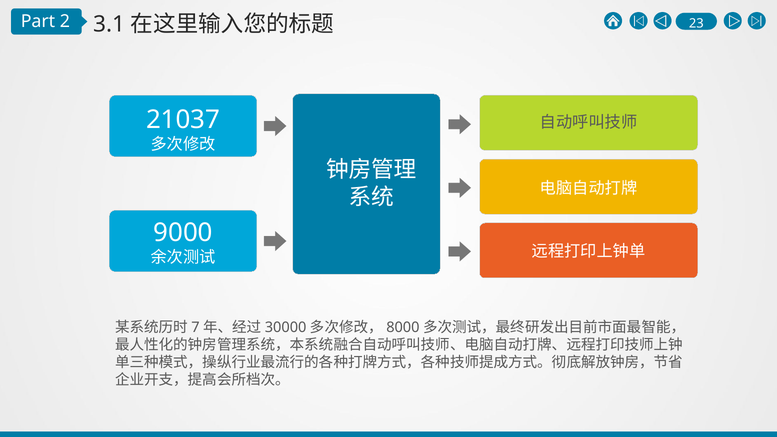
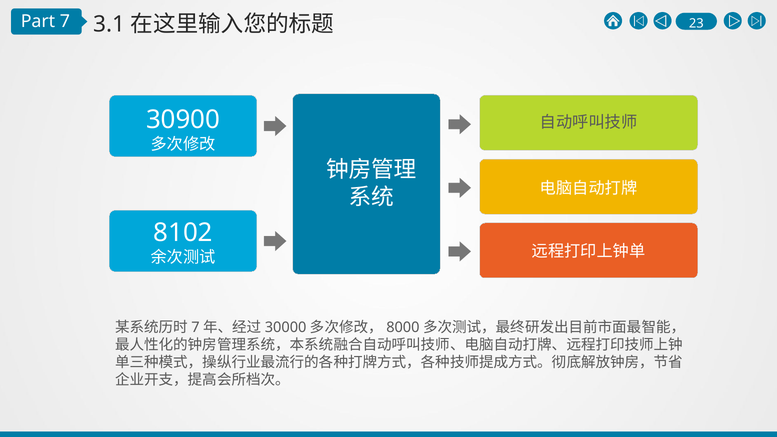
2: 2 -> 7
21037: 21037 -> 30900
9000: 9000 -> 8102
